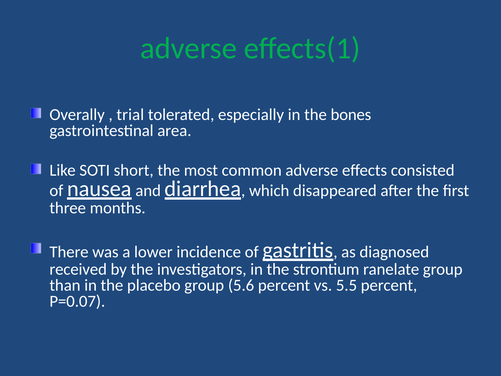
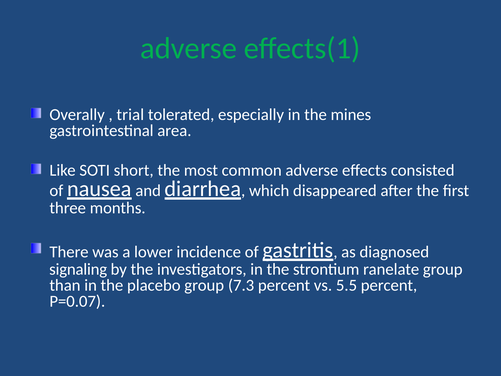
bones: bones -> mines
received: received -> signaling
5.6: 5.6 -> 7.3
